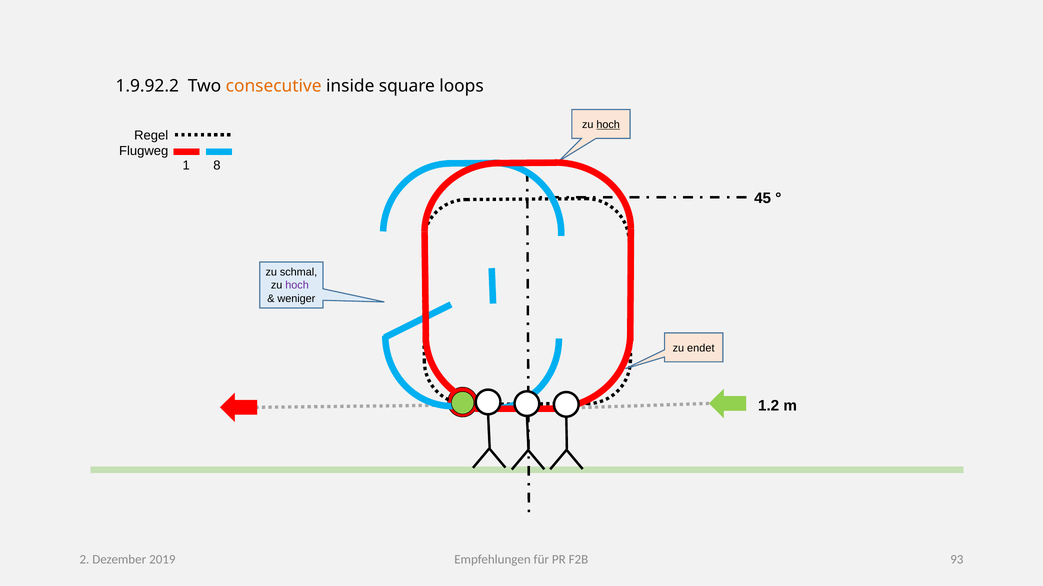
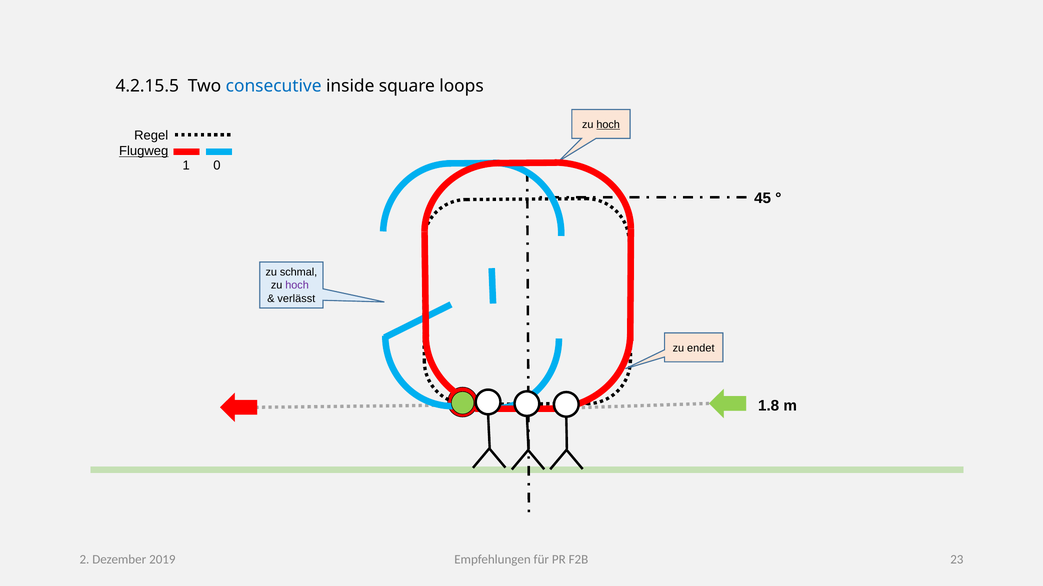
1.9.92.2: 1.9.92.2 -> 4.2.15.5
consecutive colour: orange -> blue
Flugweg underline: none -> present
8: 8 -> 0
weniger: weniger -> verlässt
1.2: 1.2 -> 1.8
93: 93 -> 23
